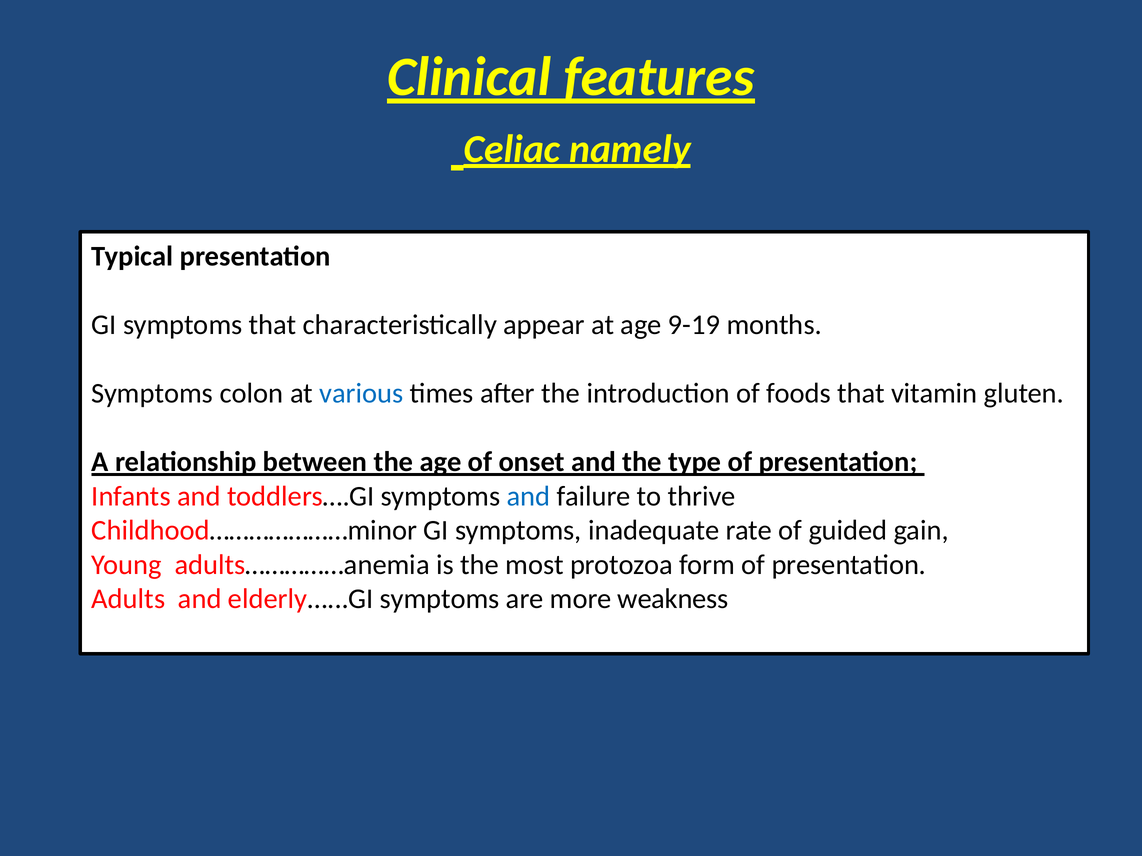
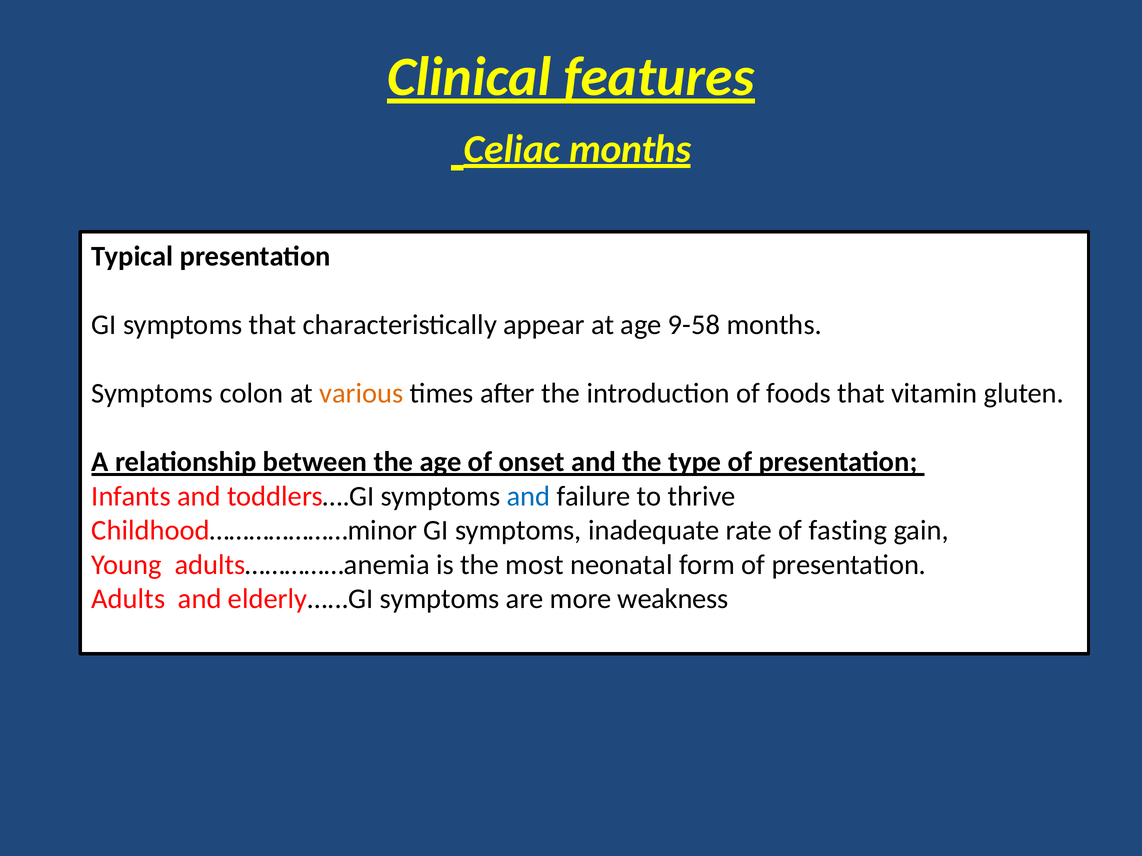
Celiac namely: namely -> months
9-19: 9-19 -> 9-58
various colour: blue -> orange
guided: guided -> fasting
protozoa: protozoa -> neonatal
